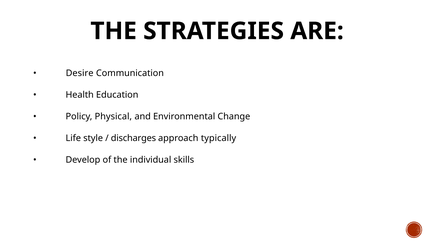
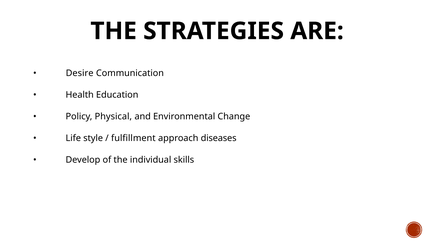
discharges: discharges -> fulfillment
typically: typically -> diseases
